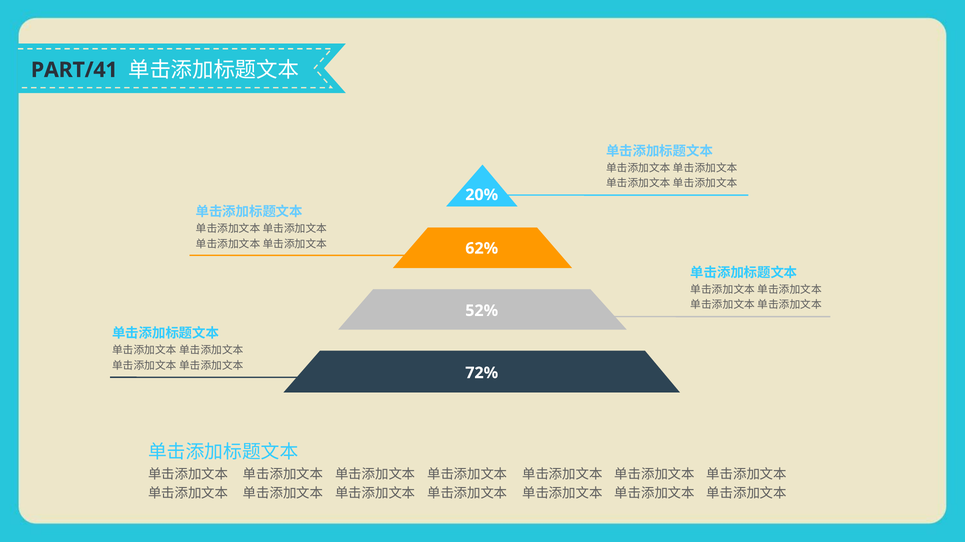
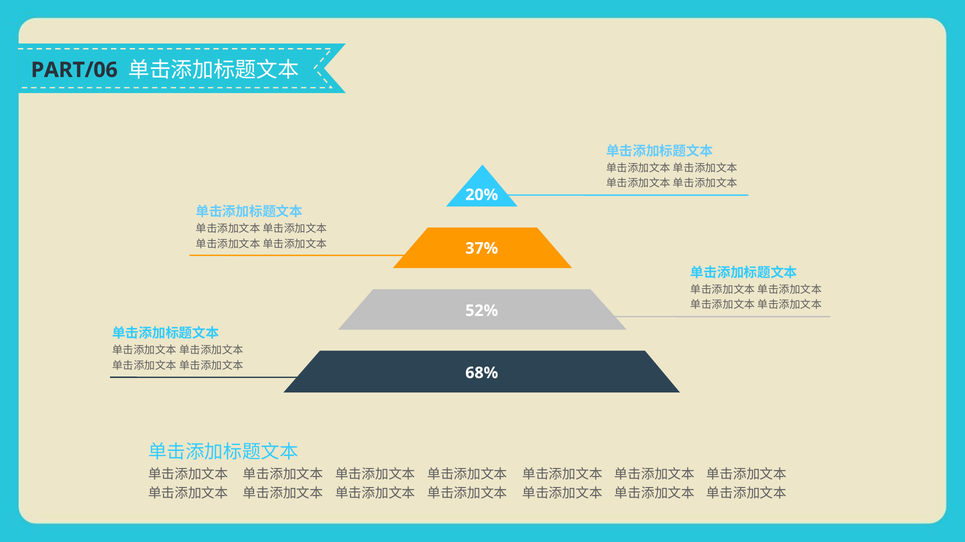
PART/41: PART/41 -> PART/06
62%: 62% -> 37%
72%: 72% -> 68%
